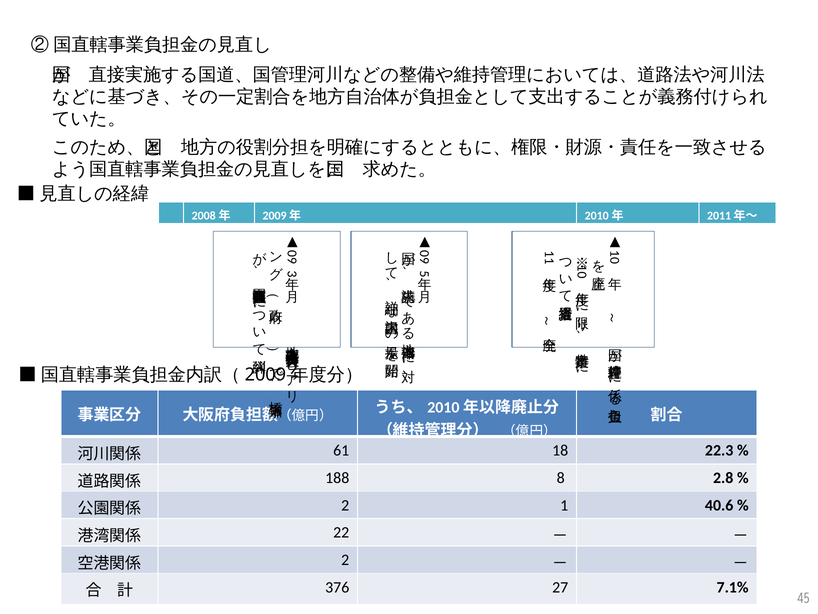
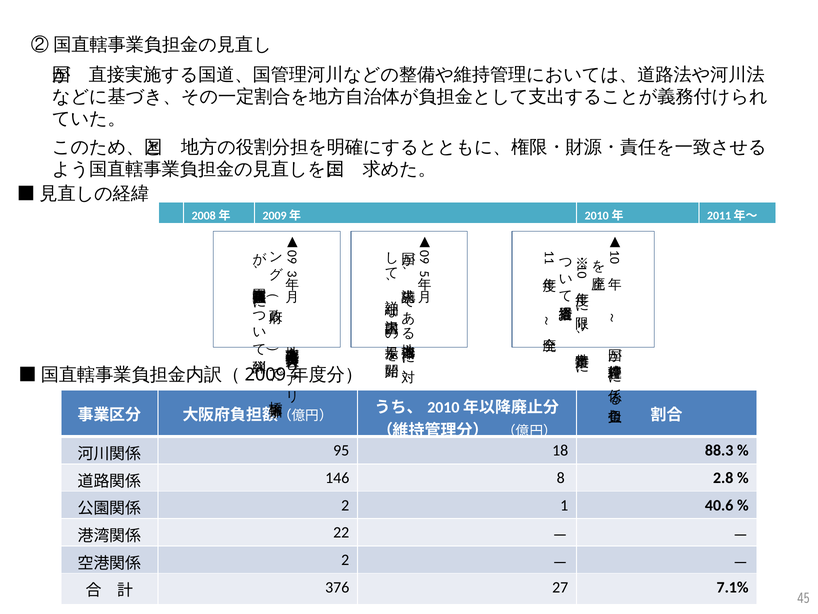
61: 61 -> 95
22.3: 22.3 -> 88.3
188: 188 -> 146
